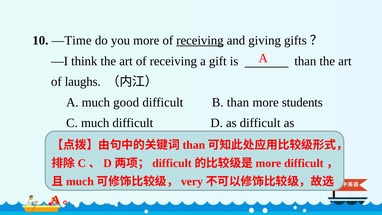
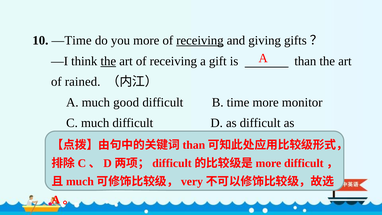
the at (108, 61) underline: none -> present
laughs: laughs -> rained
B than: than -> time
students: students -> monitor
